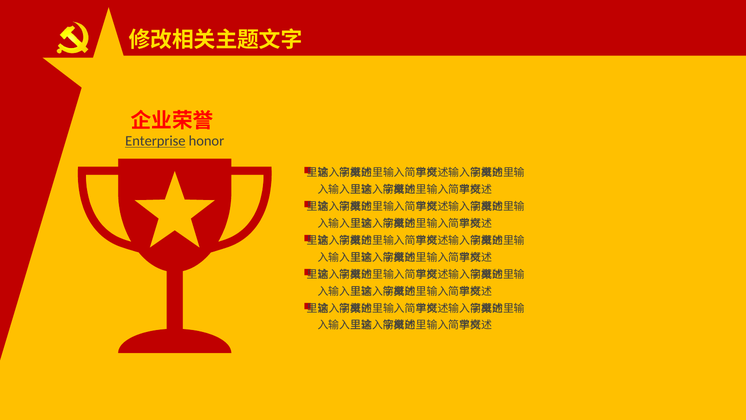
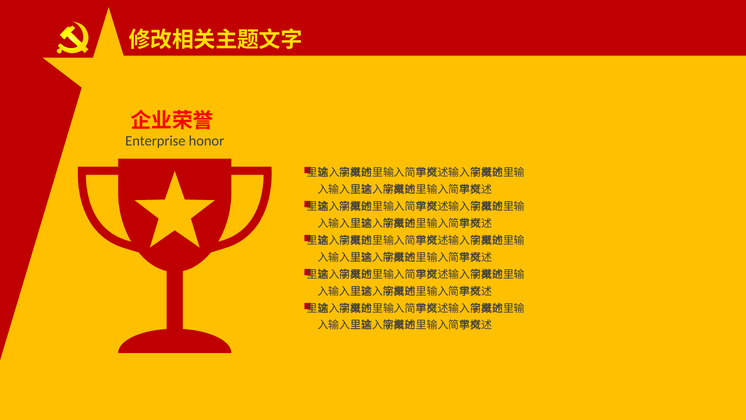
Enterprise underline: present -> none
